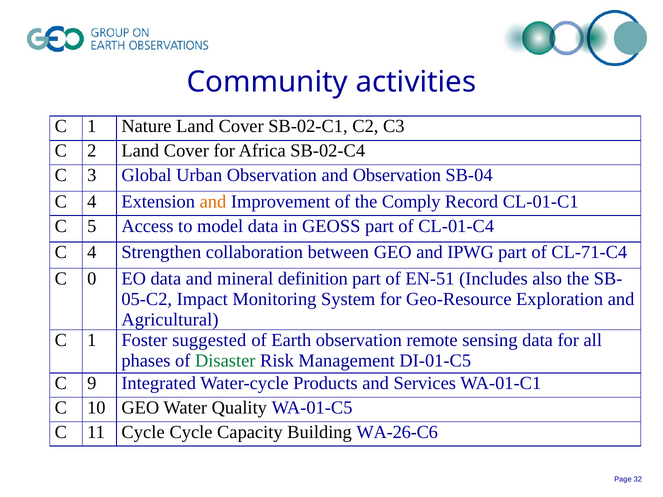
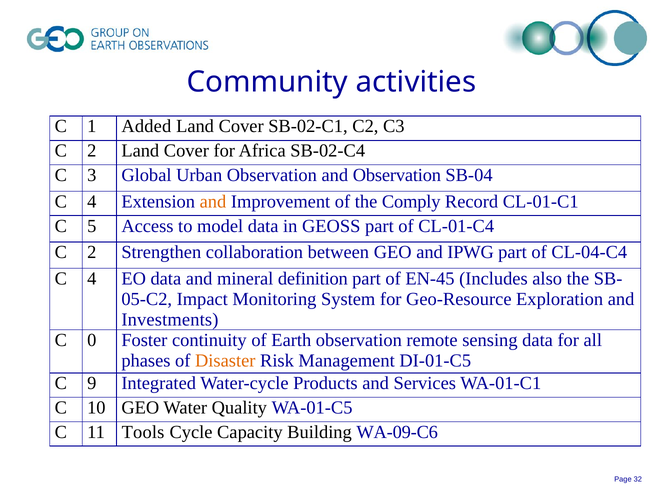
Nature: Nature -> Added
4 at (92, 252): 4 -> 2
CL-71-C4: CL-71-C4 -> CL-04-C4
0 at (92, 279): 0 -> 4
EN-51: EN-51 -> EN-45
Agricultural: Agricultural -> Investments
1 at (92, 340): 1 -> 0
suggested: suggested -> continuity
Disaster colour: green -> orange
11 Cycle: Cycle -> Tools
WA-26-C6: WA-26-C6 -> WA-09-C6
